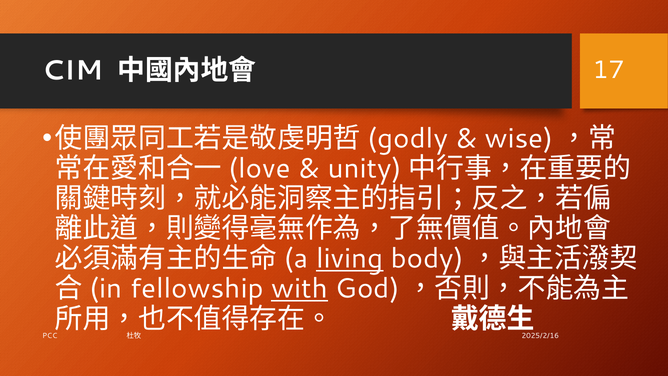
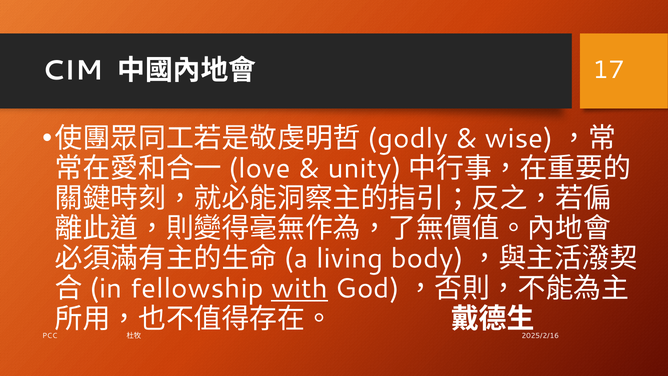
living underline: present -> none
